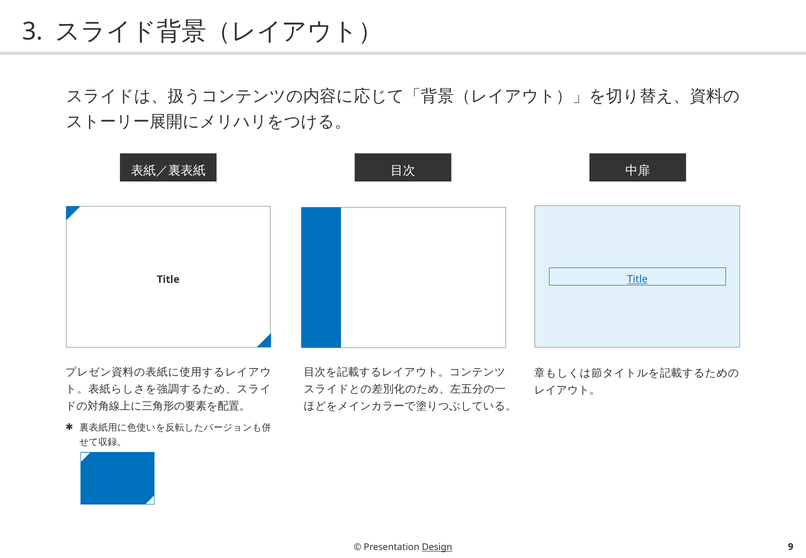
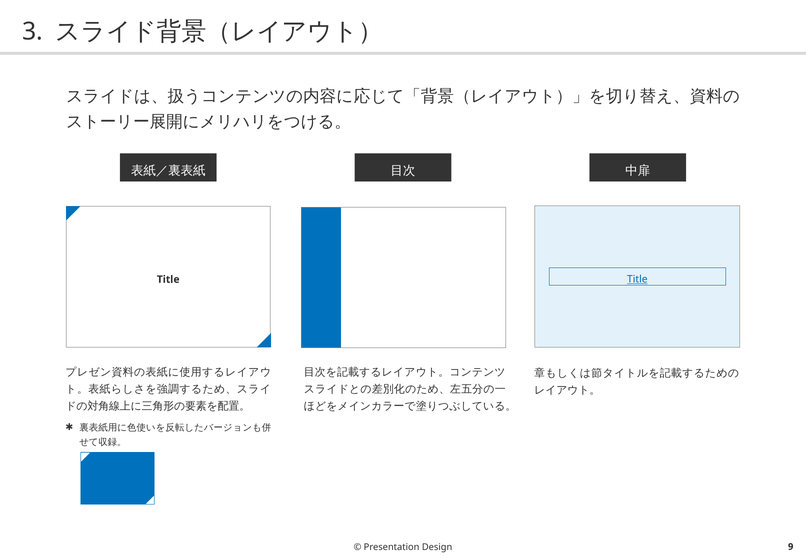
Design underline: present -> none
